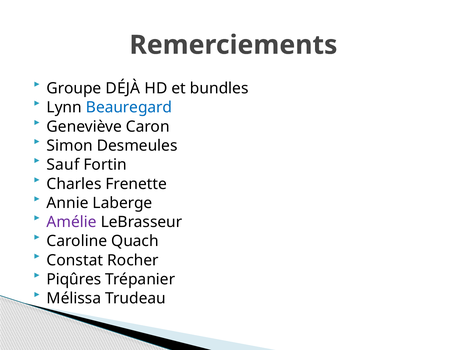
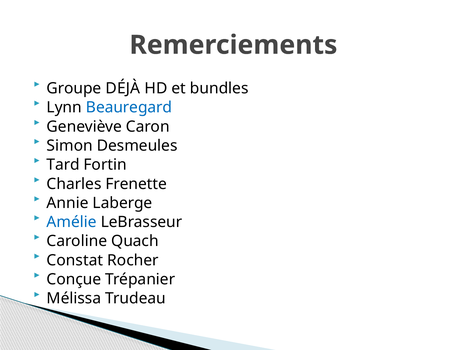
Sauf: Sauf -> Tard
Amélie colour: purple -> blue
Piqûres: Piqûres -> Conçue
